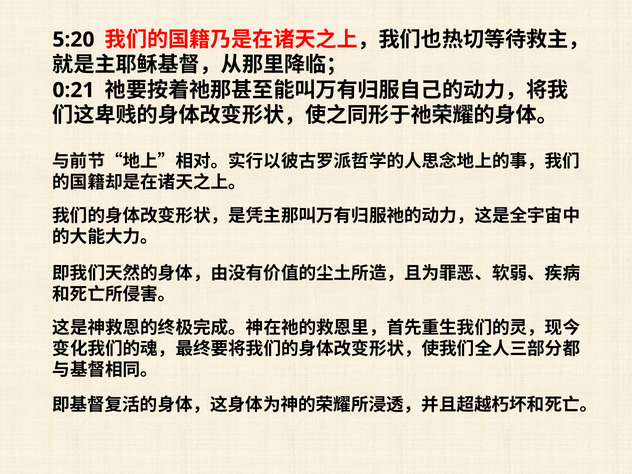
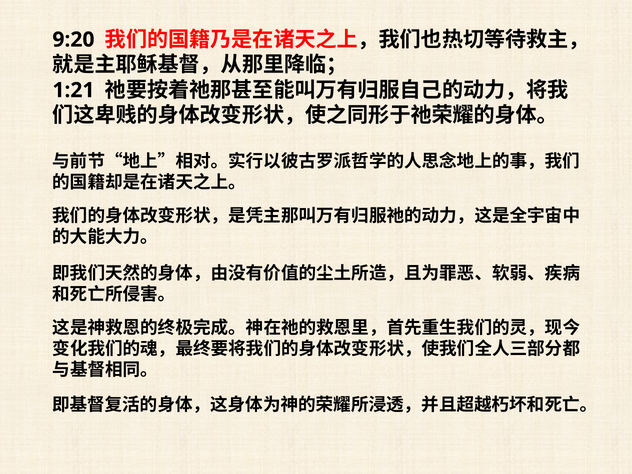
5:20: 5:20 -> 9:20
0:21: 0:21 -> 1:21
